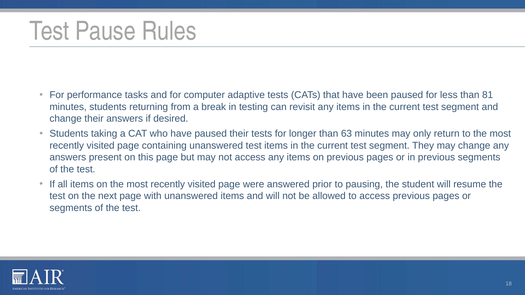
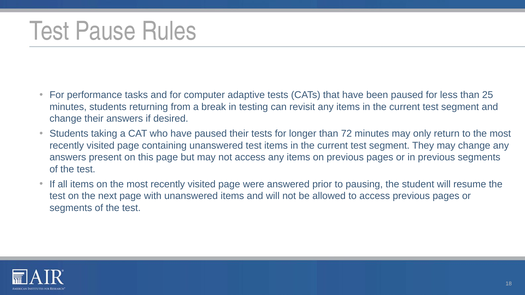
81: 81 -> 25
63: 63 -> 72
